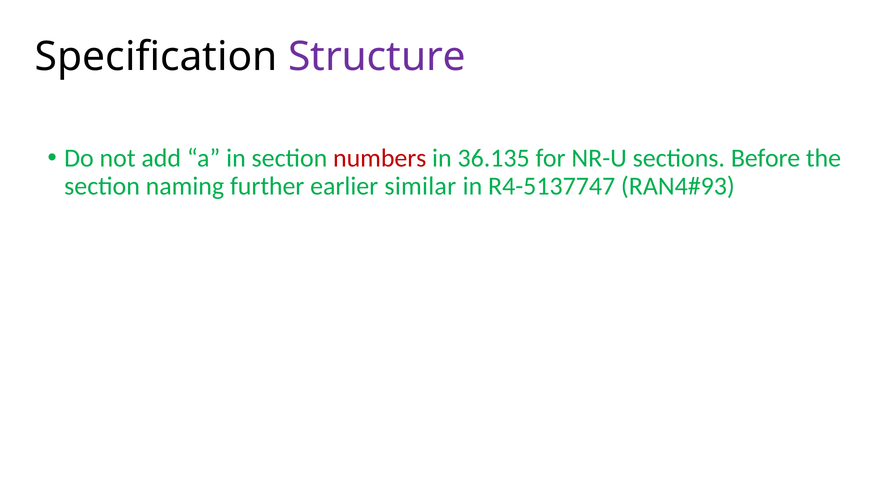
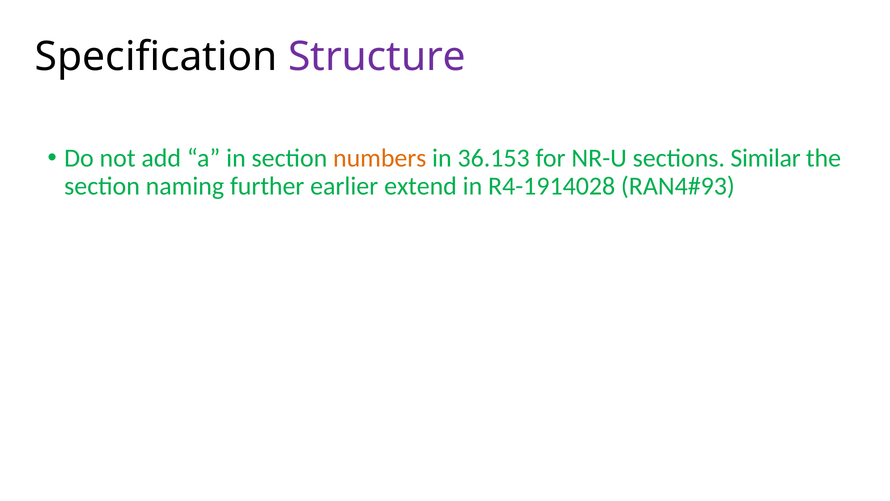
numbers colour: red -> orange
36.135: 36.135 -> 36.153
Before: Before -> Similar
similar: similar -> extend
R4-5137747: R4-5137747 -> R4-1914028
